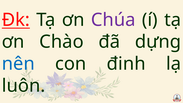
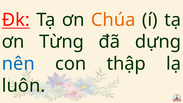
Chúa colour: purple -> orange
Chào: Chào -> Từng
đinh: đinh -> thập
